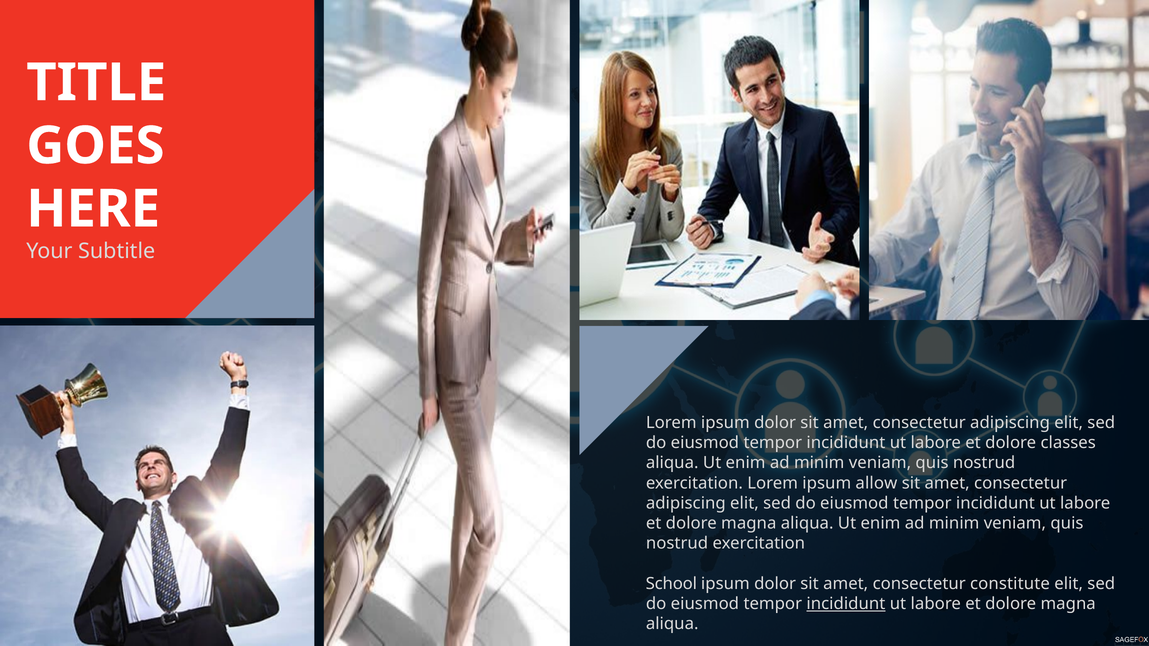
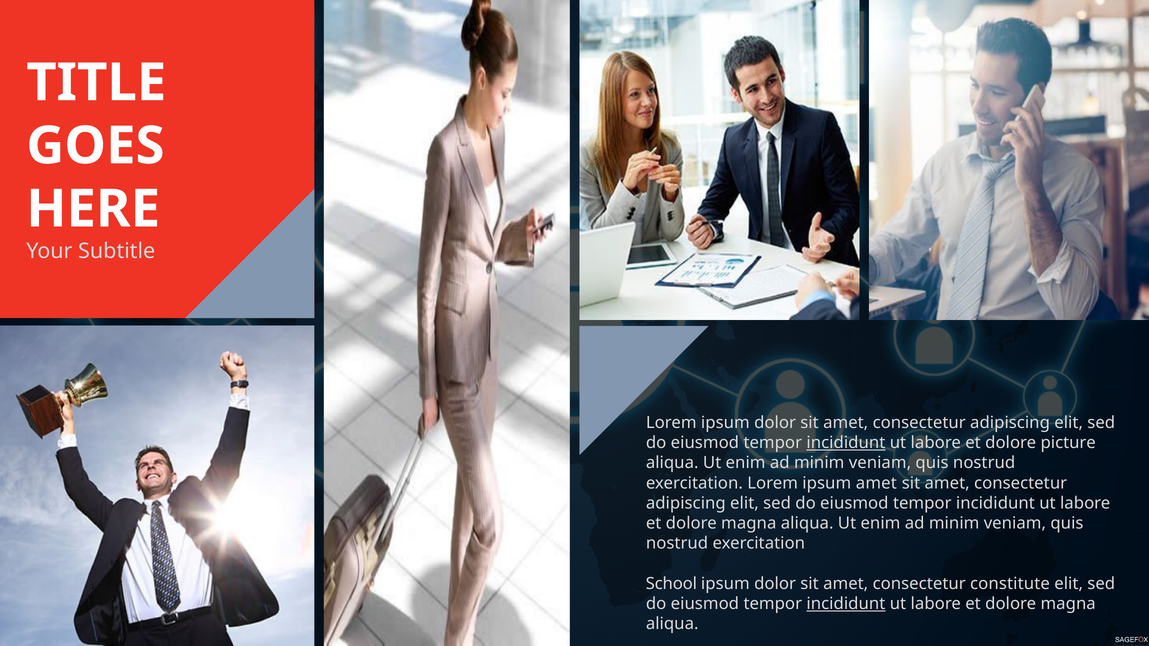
incididunt at (846, 443) underline: none -> present
classes: classes -> picture
ipsum allow: allow -> amet
